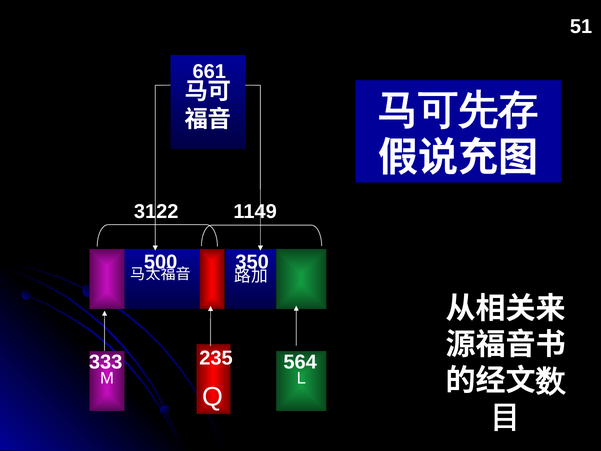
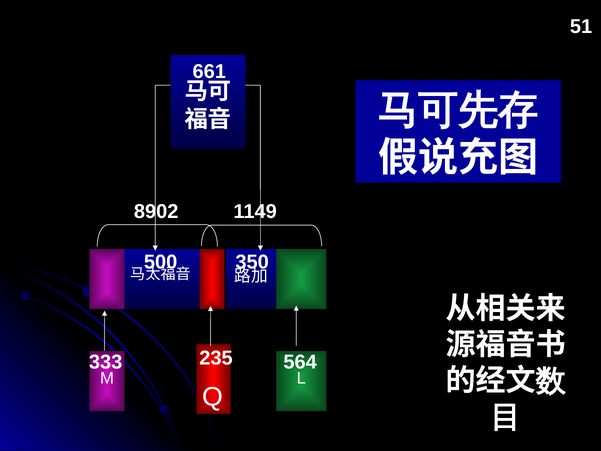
3122: 3122 -> 8902
